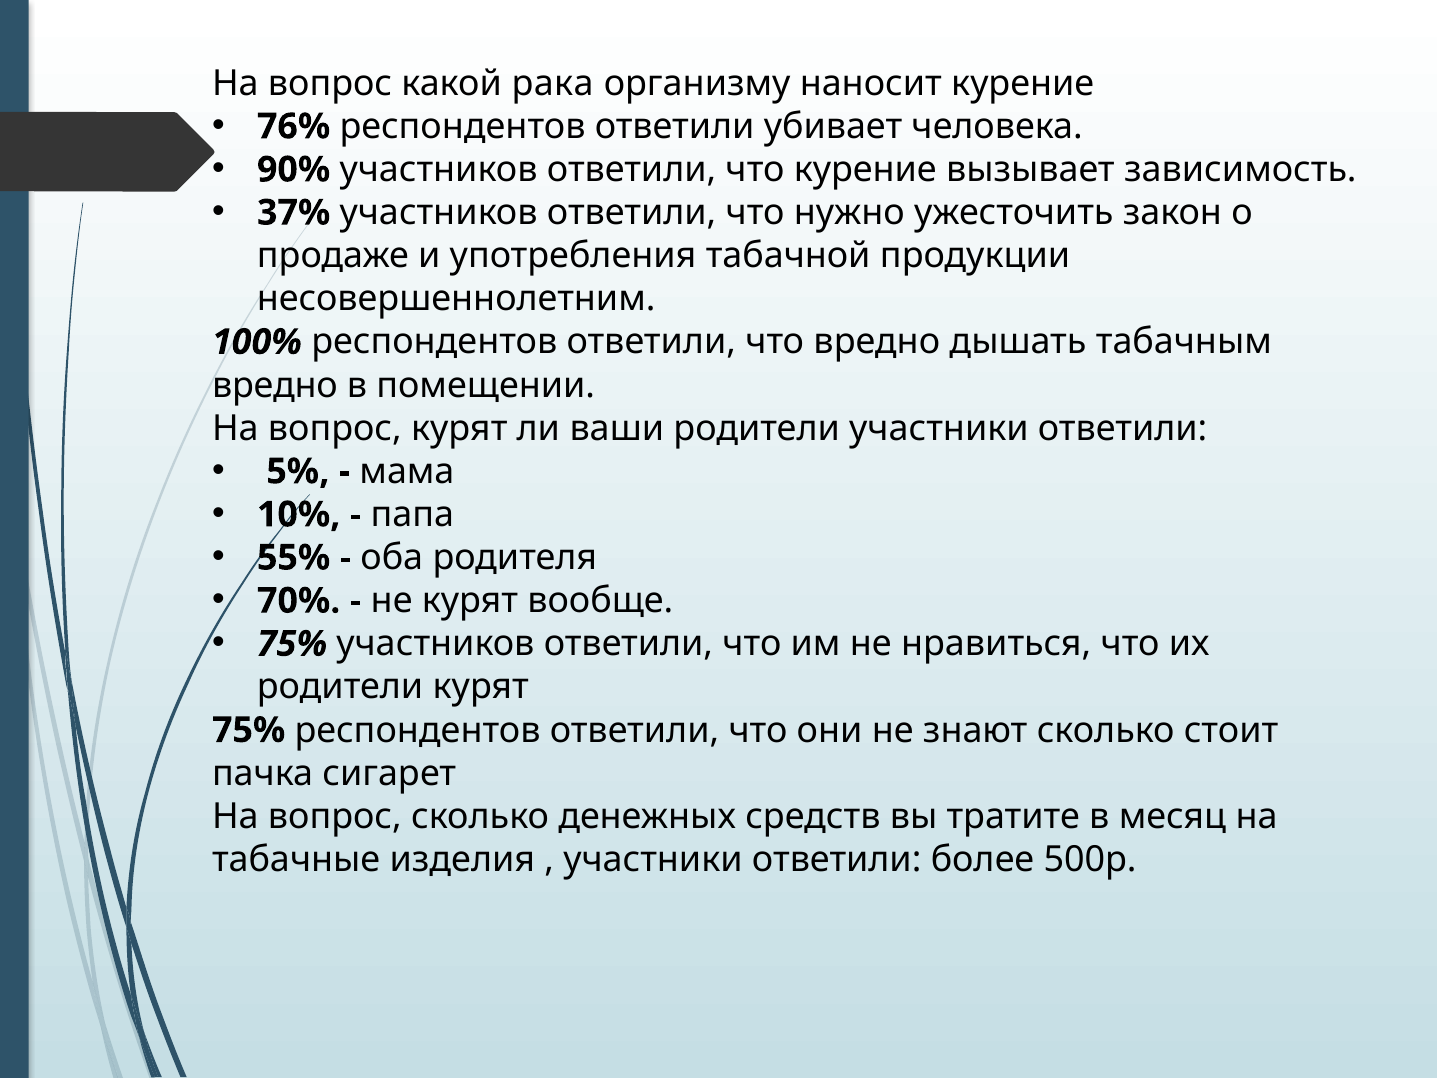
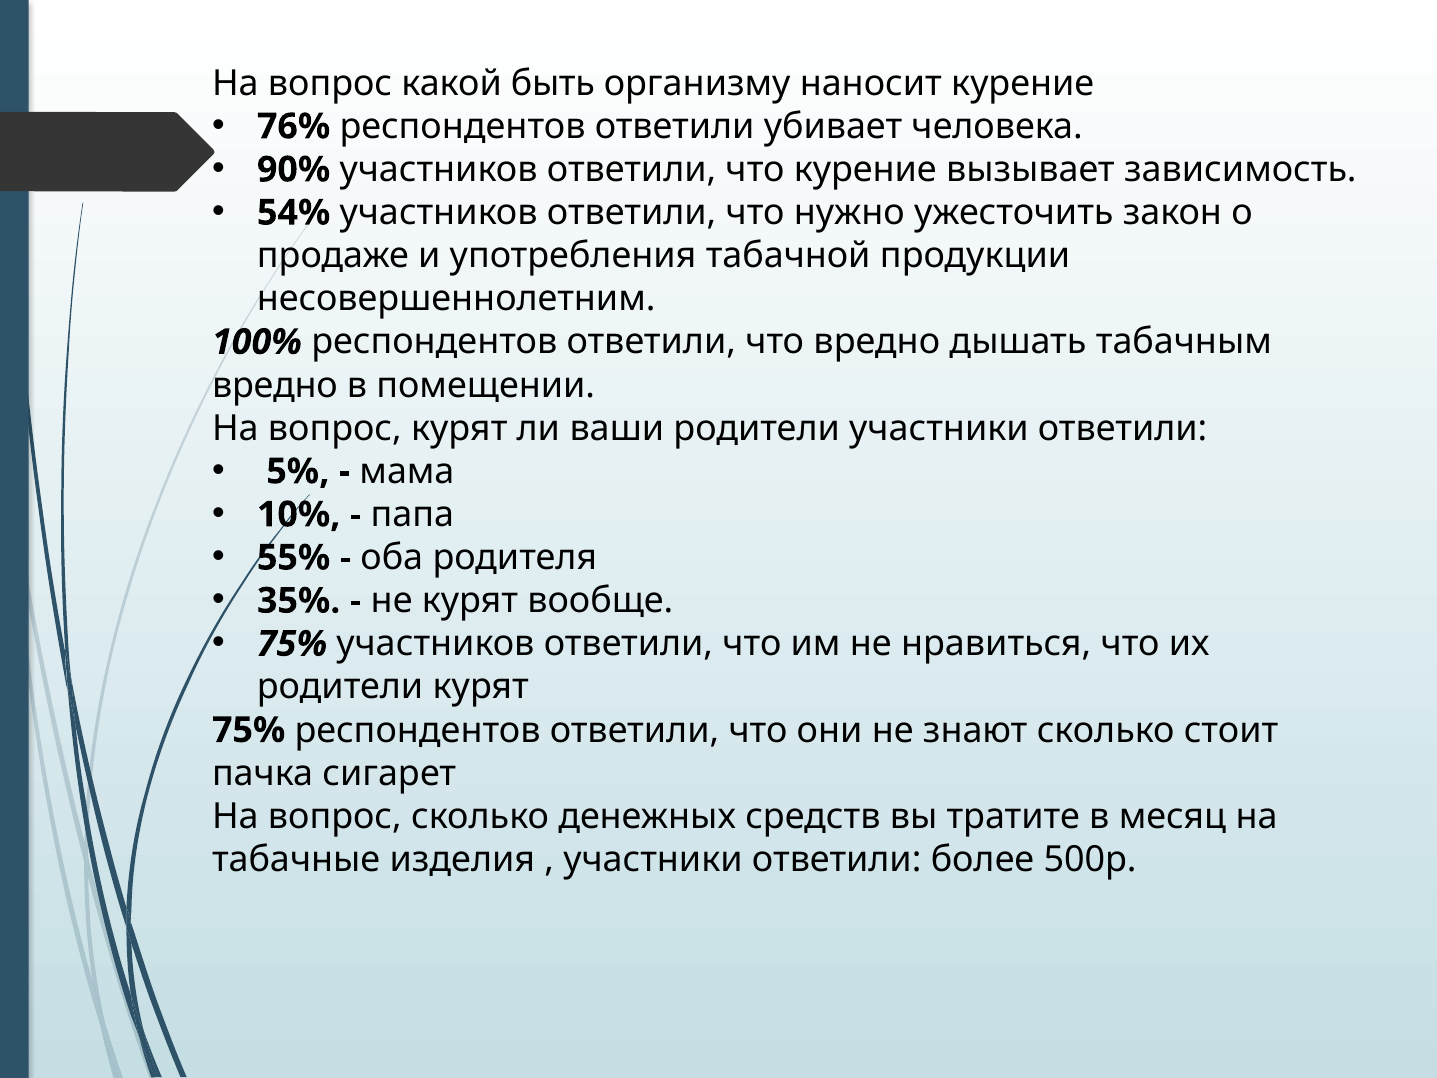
рака: рака -> быть
37%: 37% -> 54%
70%: 70% -> 35%
